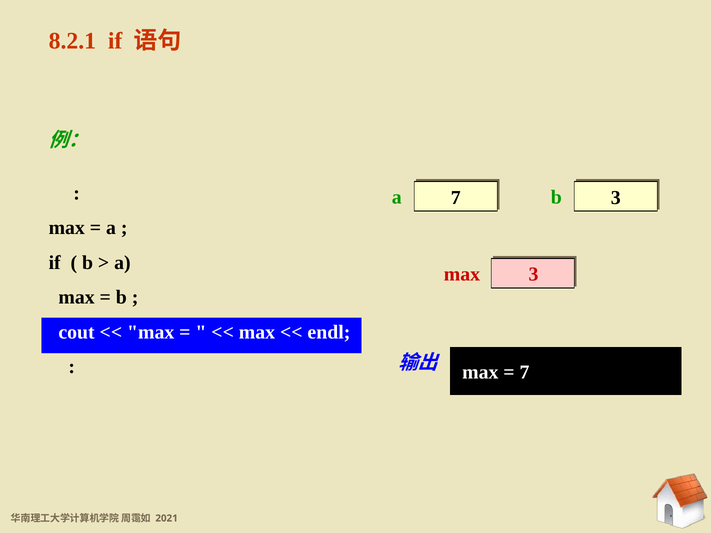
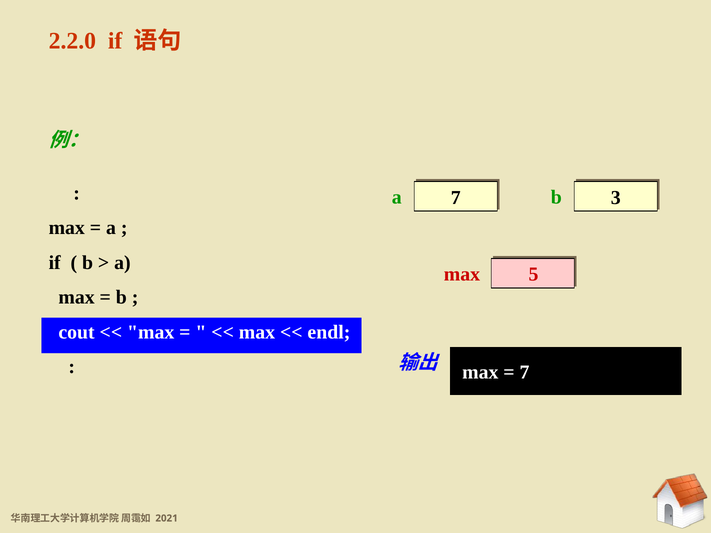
8.2.1: 8.2.1 -> 2.2.0
max 3: 3 -> 5
